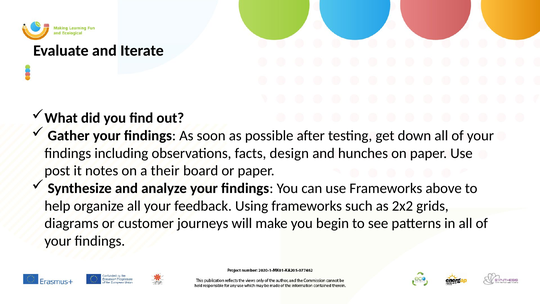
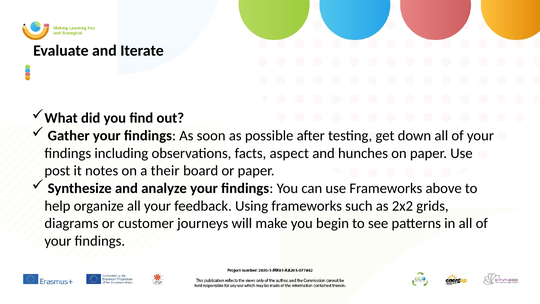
design: design -> aspect
